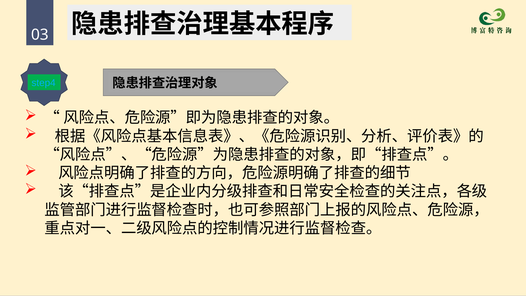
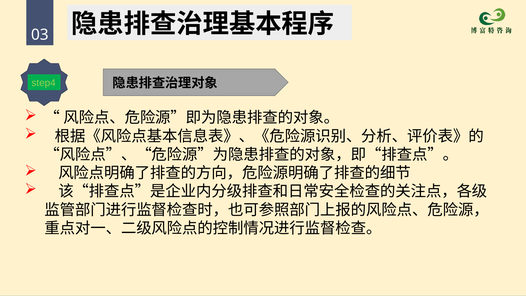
step4 colour: light blue -> light green
